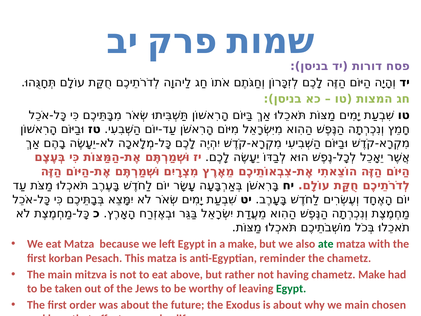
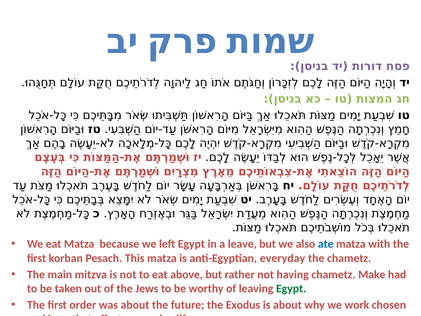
a make: make -> leave
ate colour: green -> blue
anti-Egyptian reminder: reminder -> everyday
we main: main -> work
